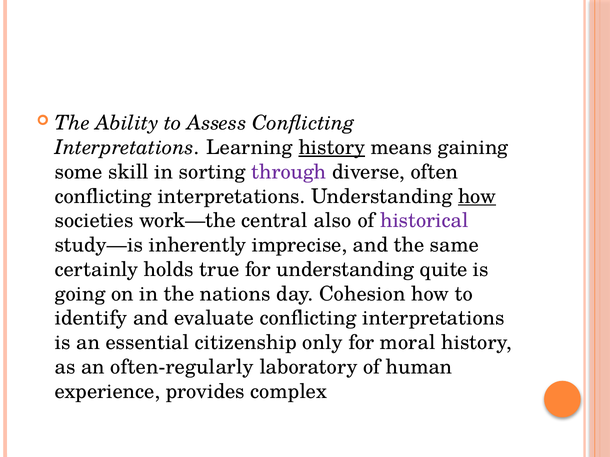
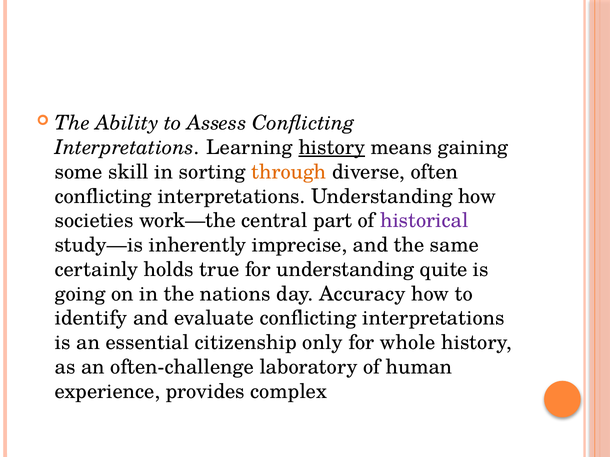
through colour: purple -> orange
how at (477, 197) underline: present -> none
also: also -> part
Cohesion: Cohesion -> Accuracy
moral: moral -> whole
often-regularly: often-regularly -> often-challenge
